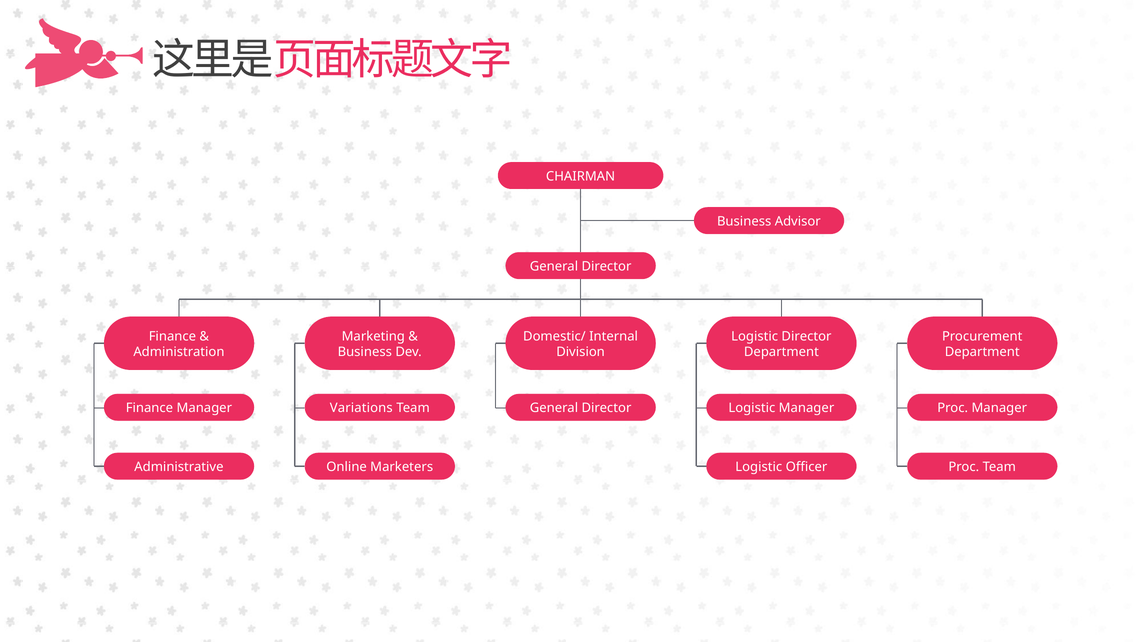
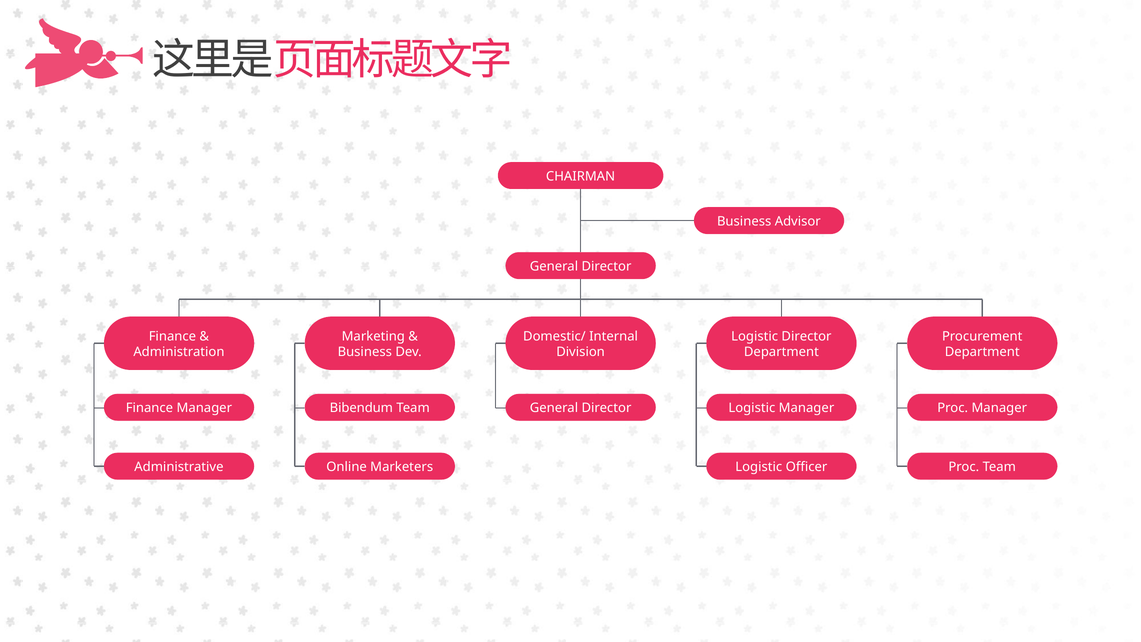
Variations: Variations -> Bibendum
